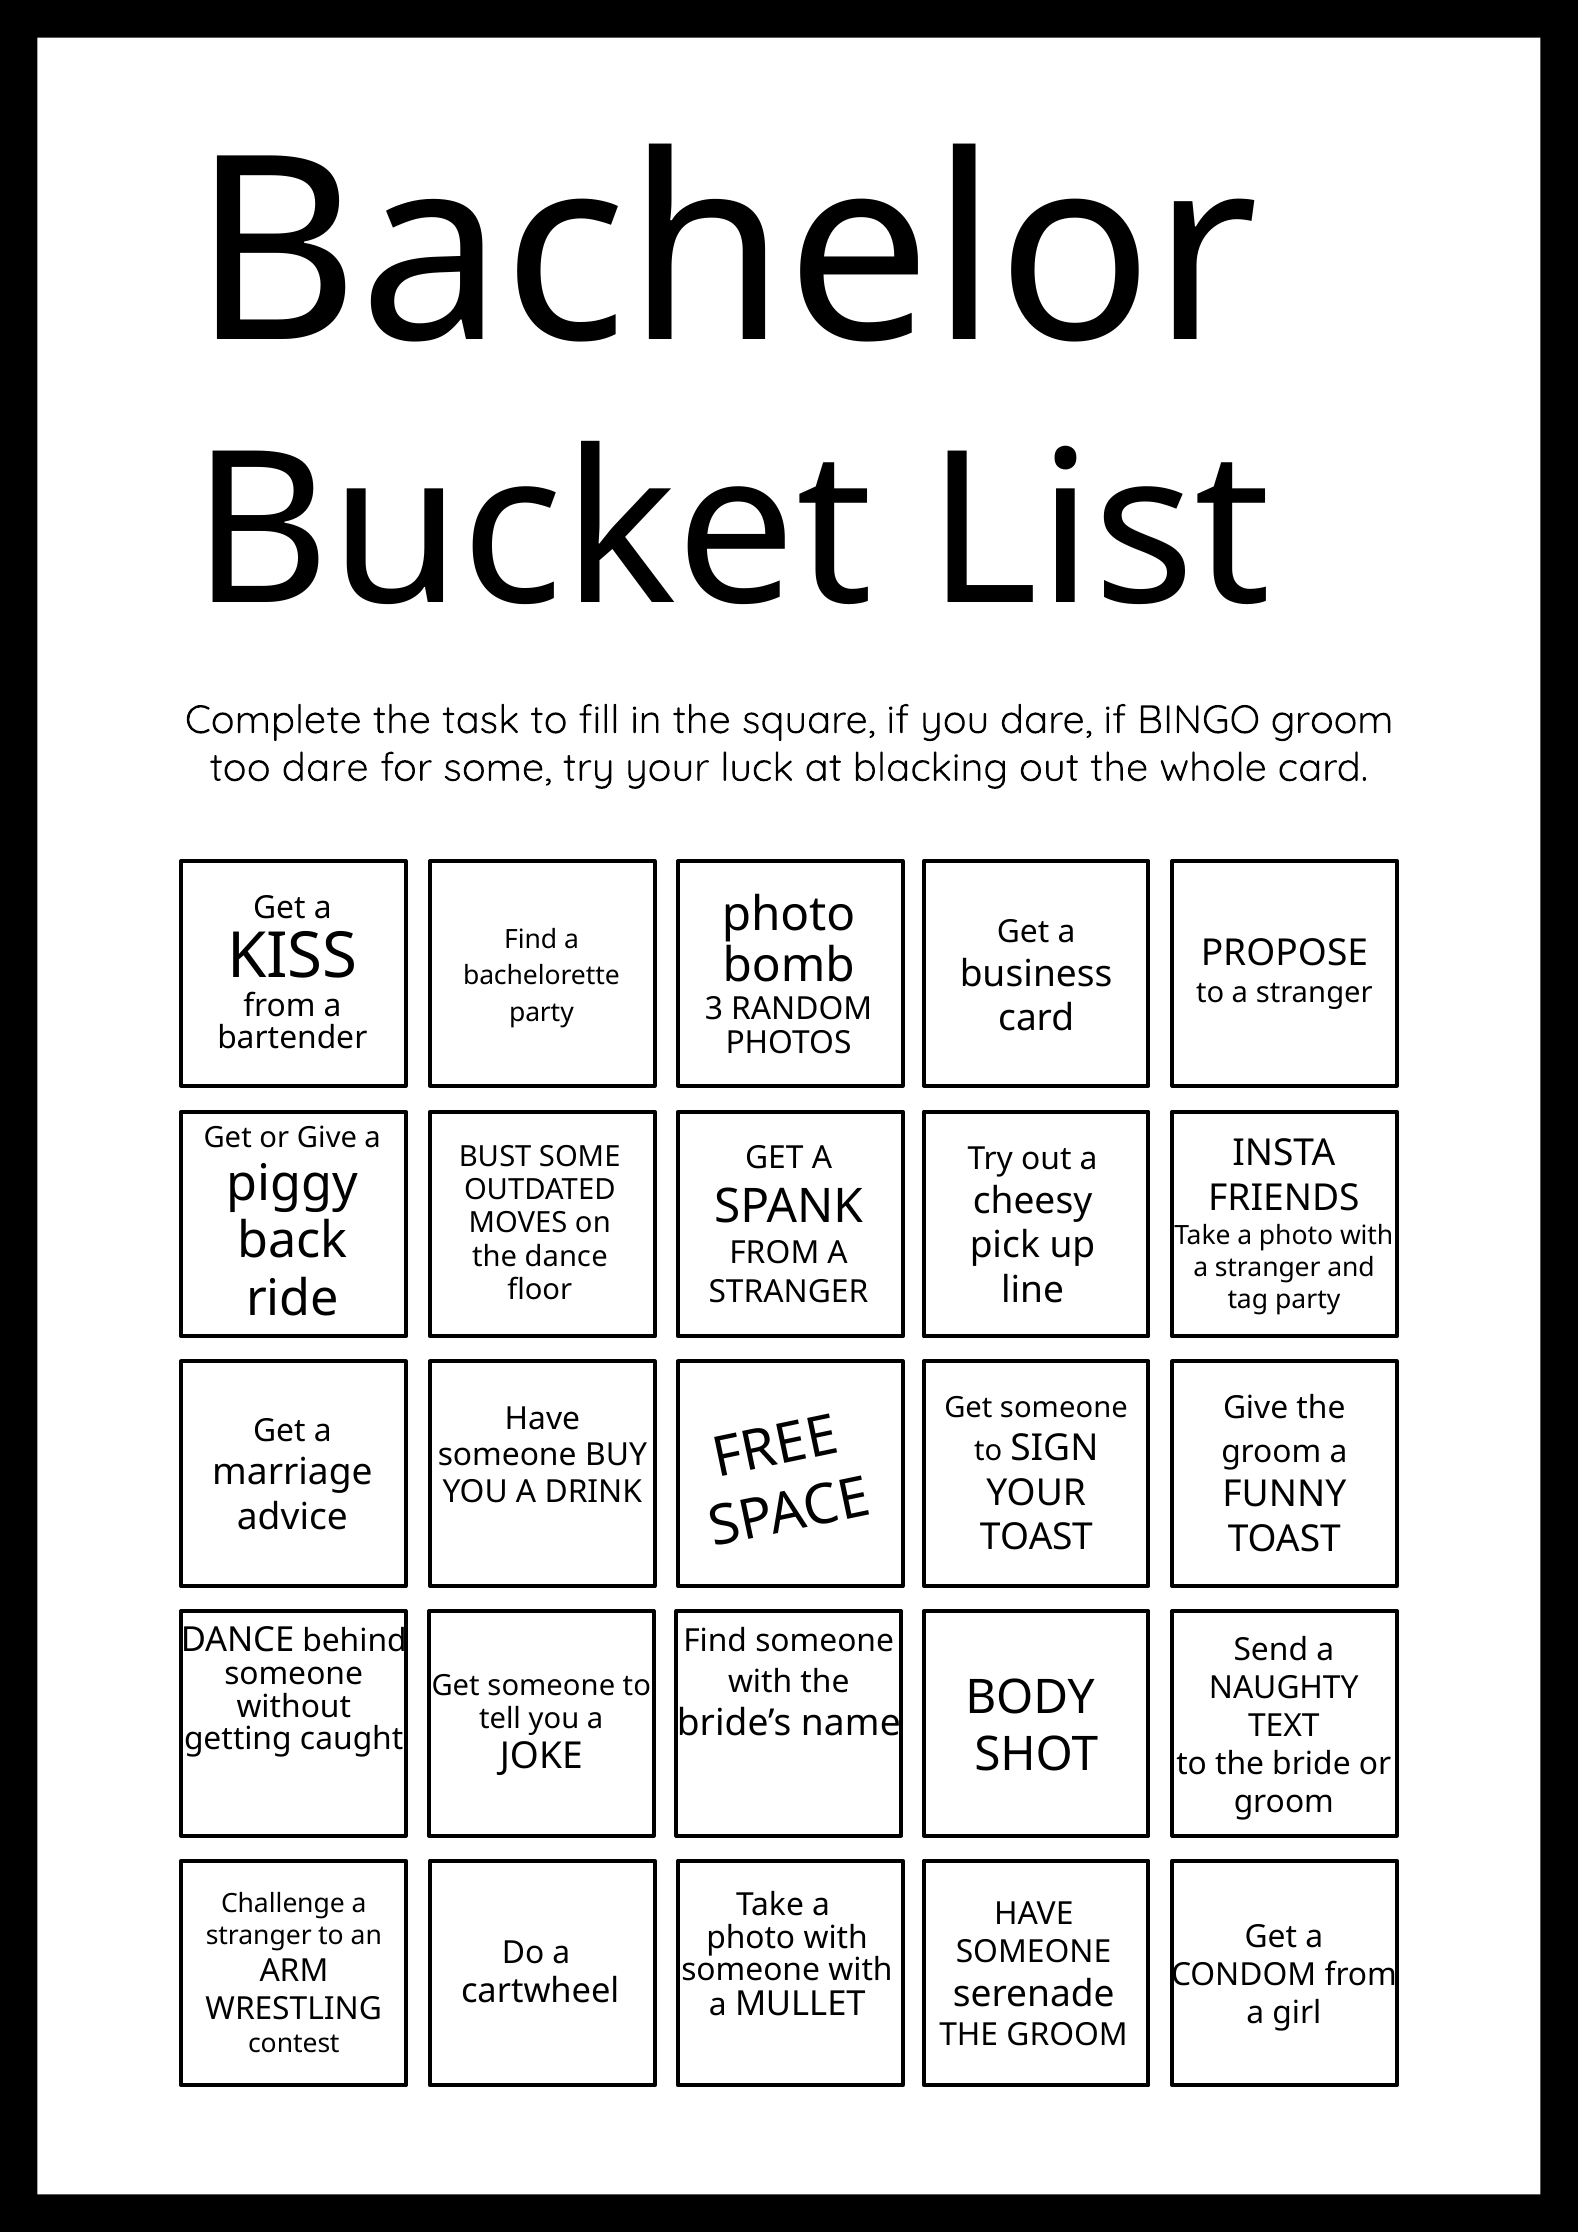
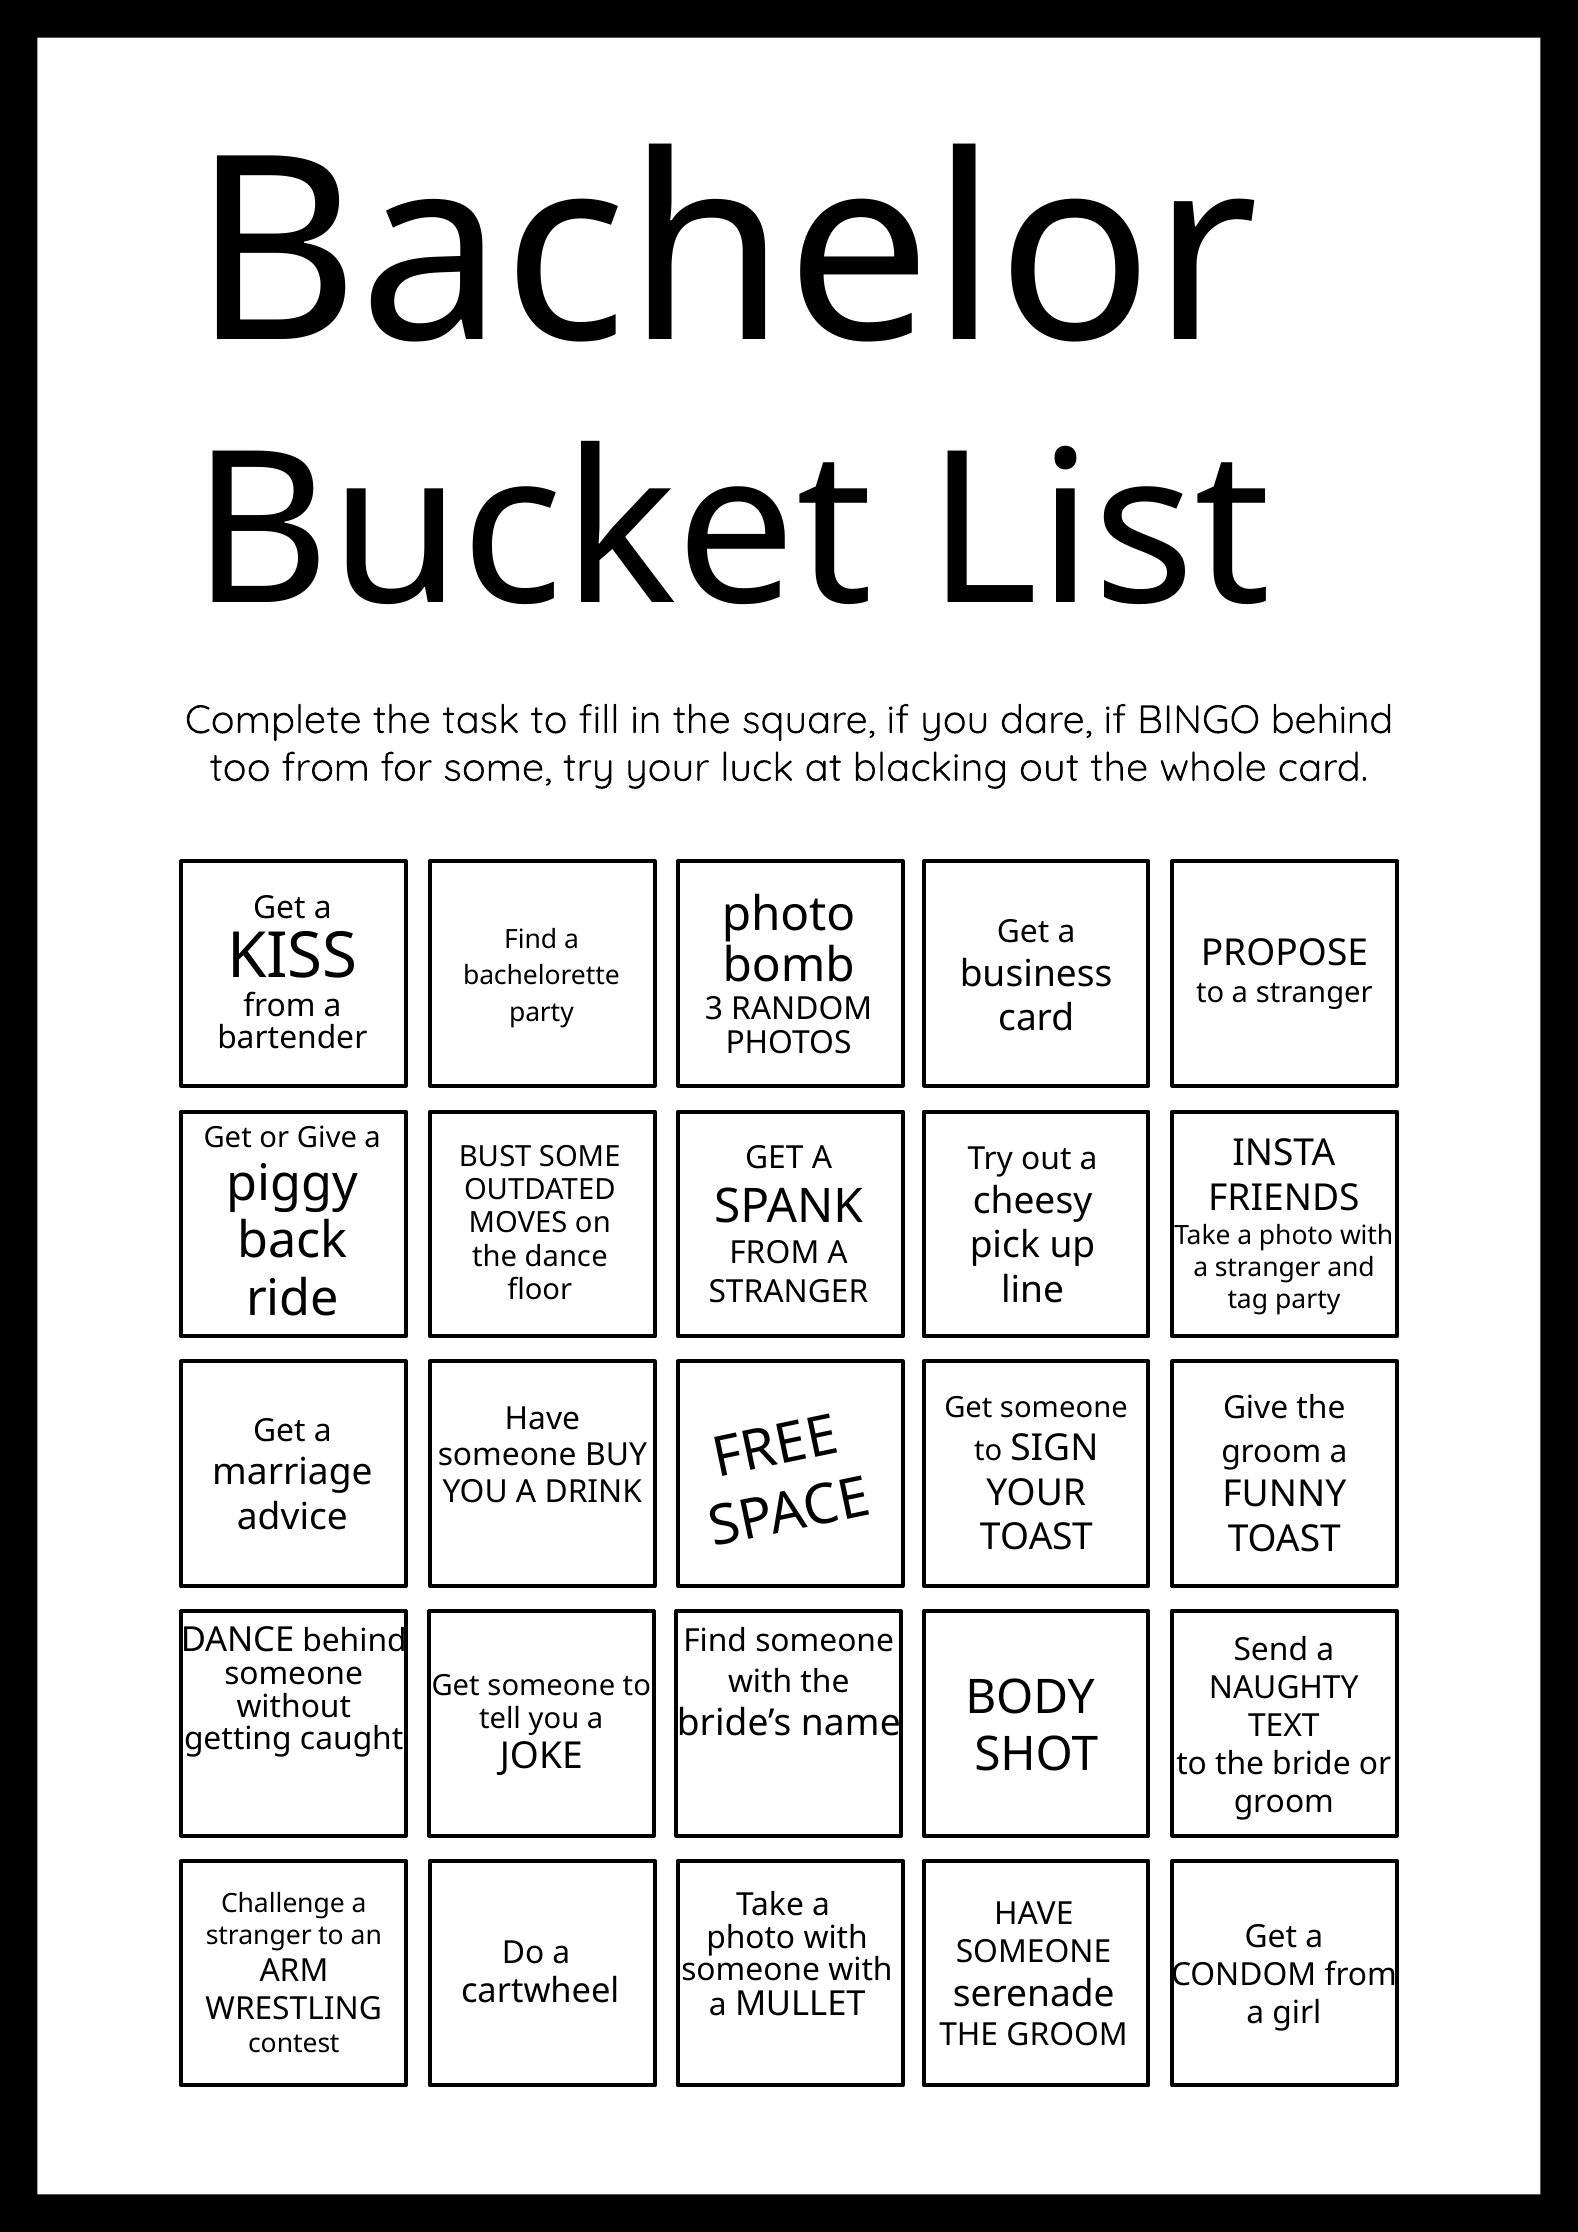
BINGO groom: groom -> behind
too dare: dare -> from
